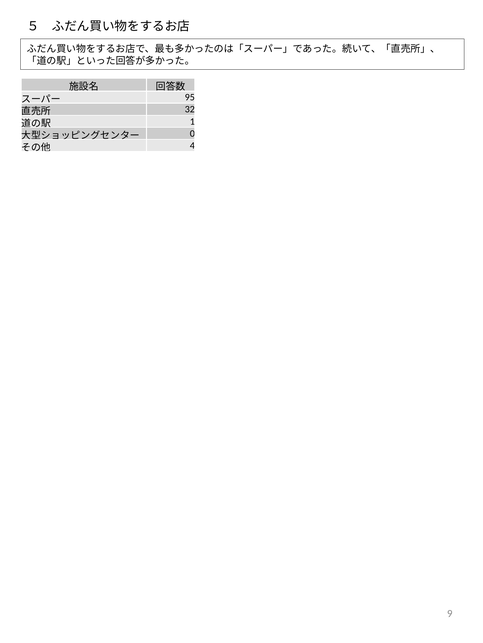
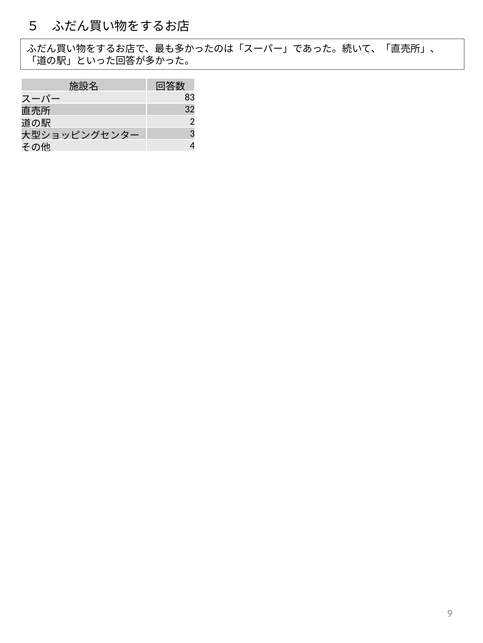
95: 95 -> 83
1: 1 -> 2
0: 0 -> 3
